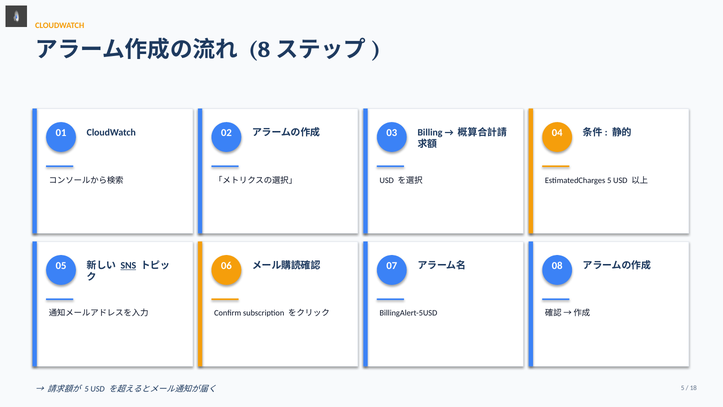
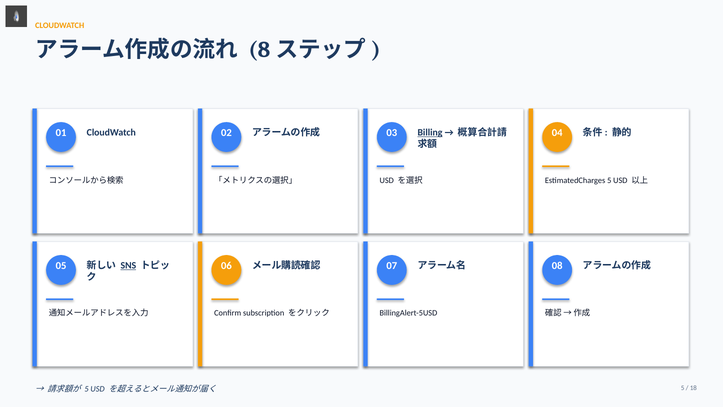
Billing underline: none -> present
